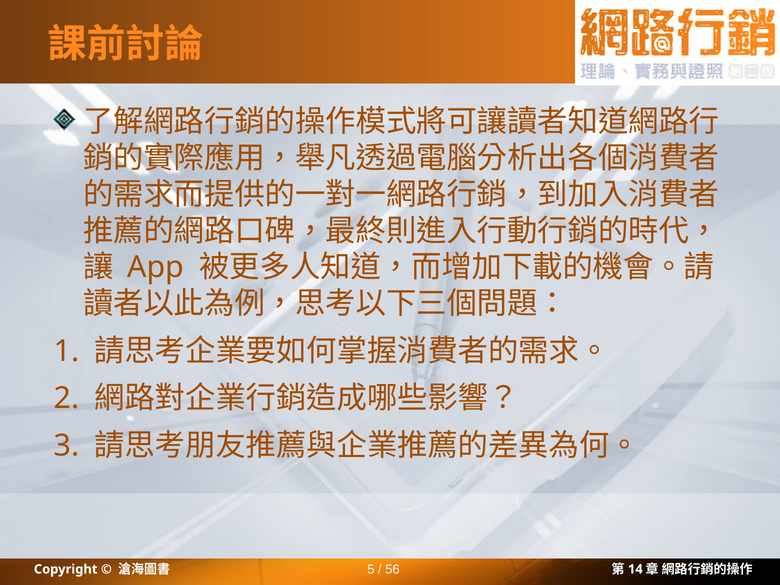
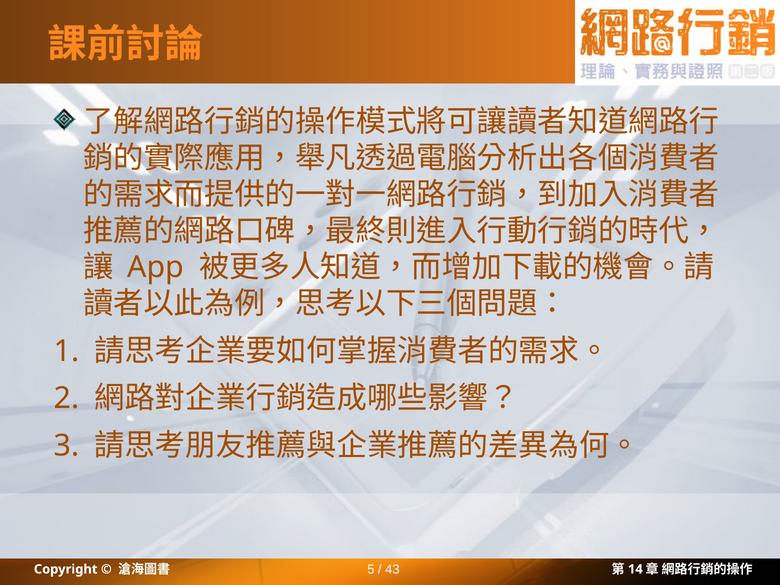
56: 56 -> 43
